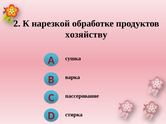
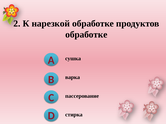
хозяйству at (86, 35): хозяйству -> обработке
